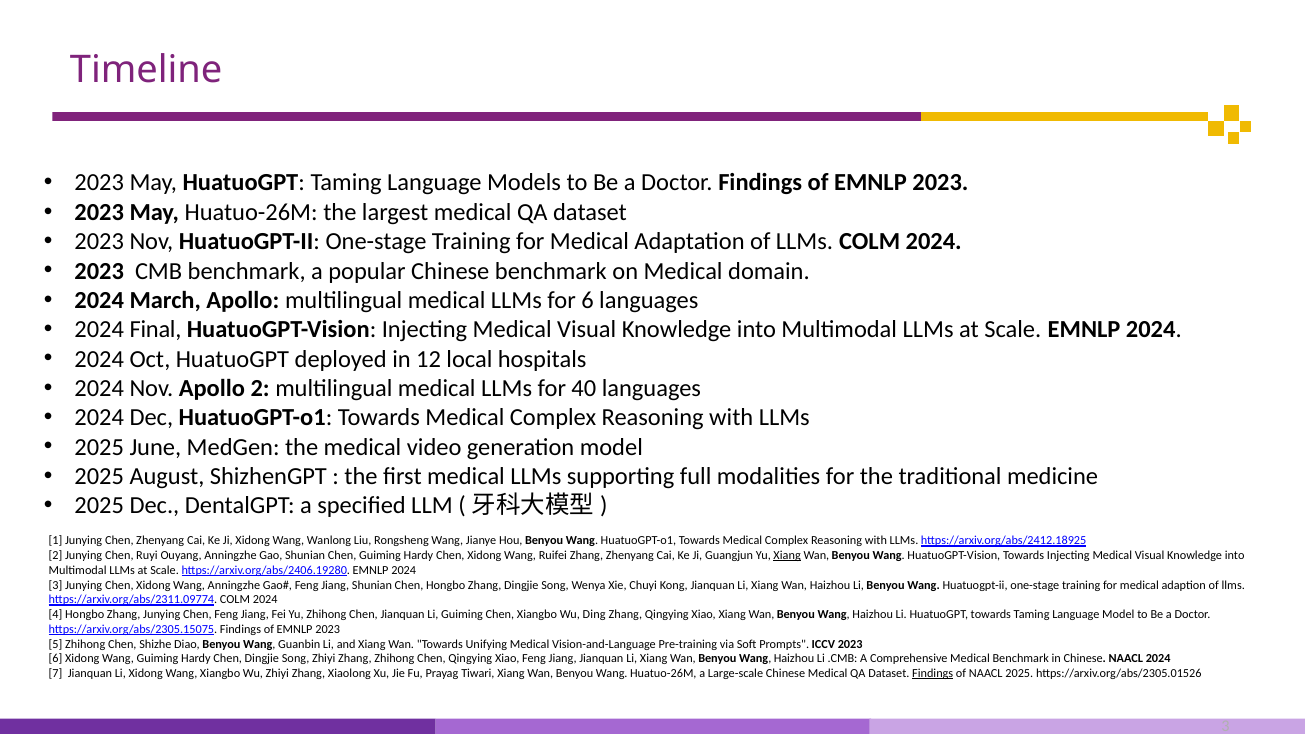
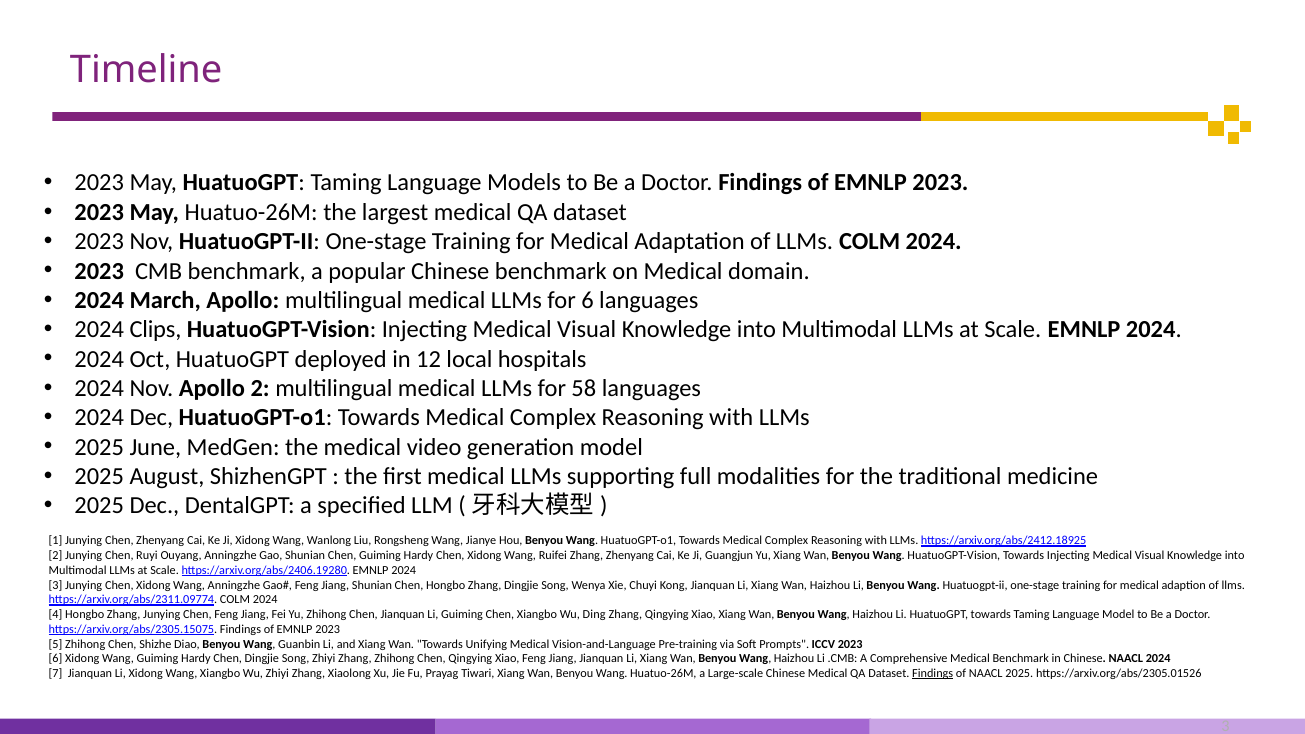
Final: Final -> Clips
40: 40 -> 58
Xiang at (787, 555) underline: present -> none
